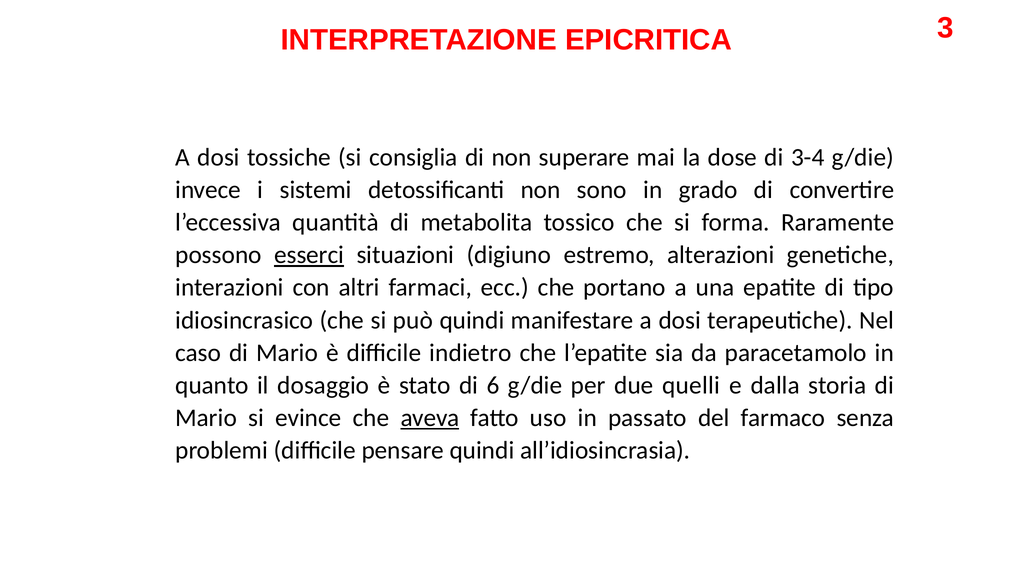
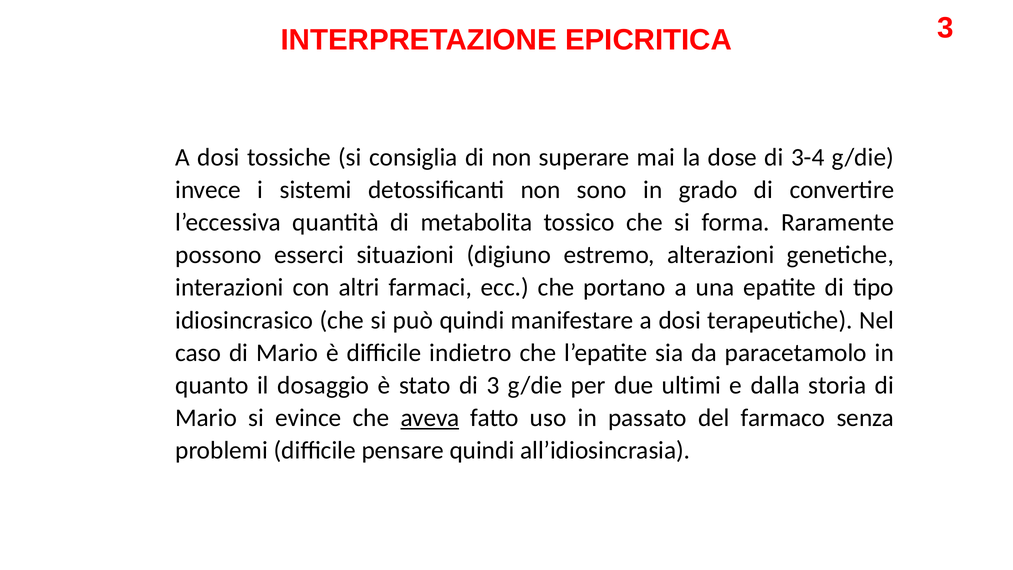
esserci underline: present -> none
di 6: 6 -> 3
quelli: quelli -> ultimi
